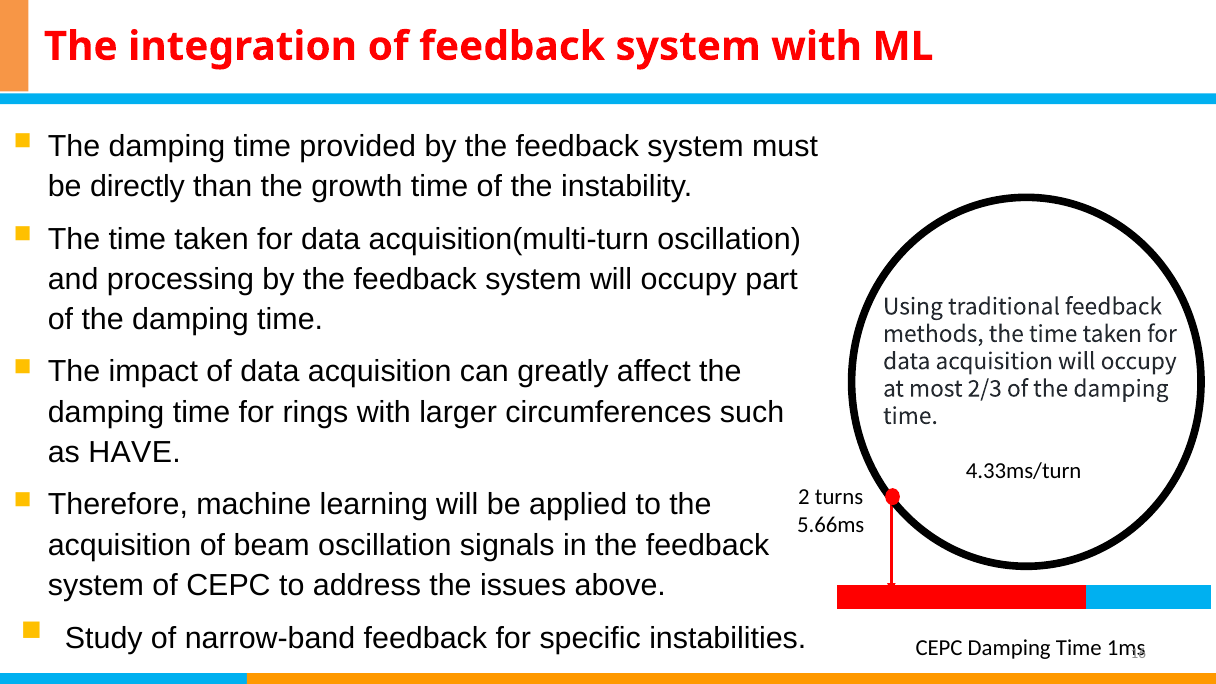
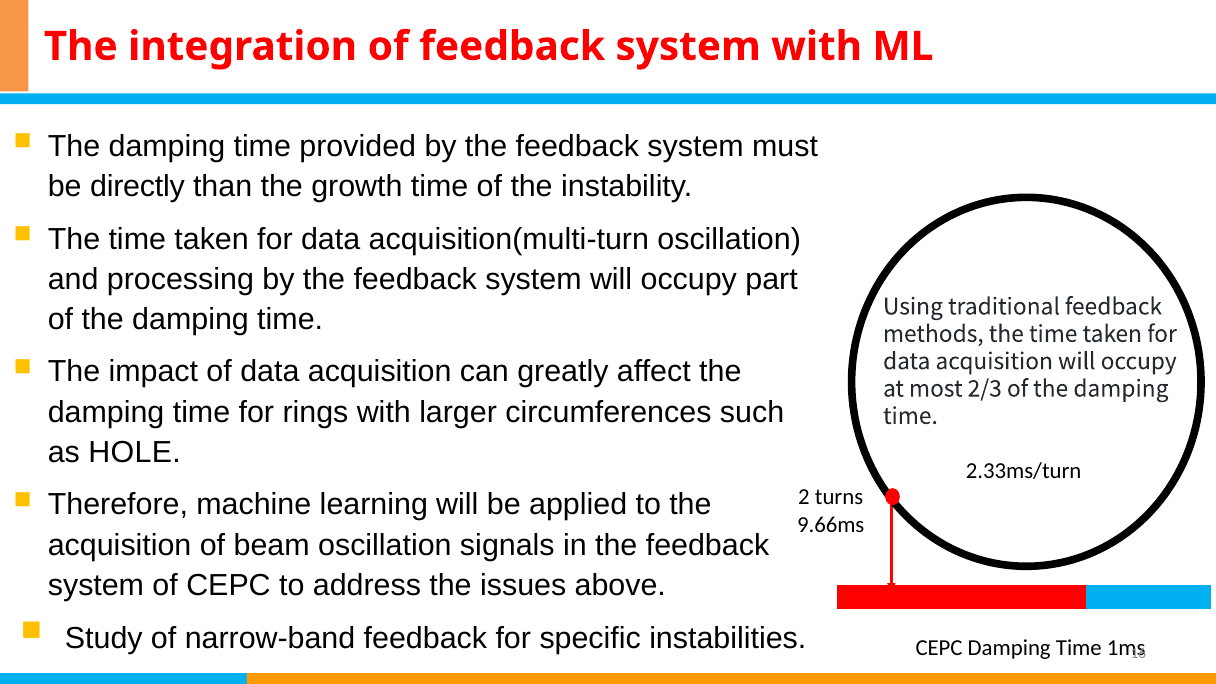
HAVE: HAVE -> HOLE
4.33ms/turn: 4.33ms/turn -> 2.33ms/turn
5.66ms: 5.66ms -> 9.66ms
